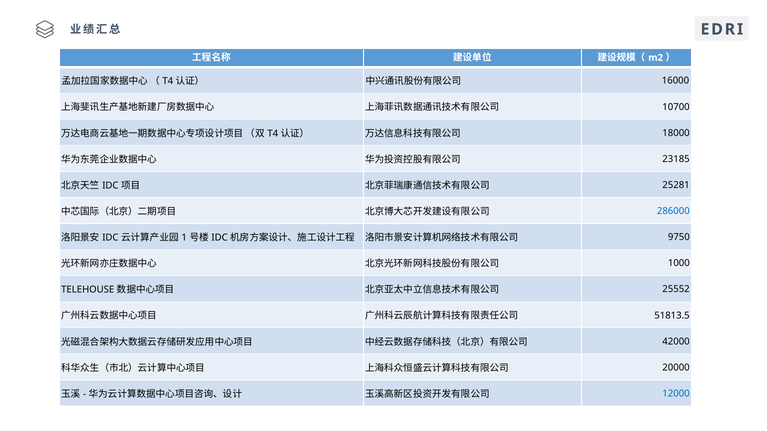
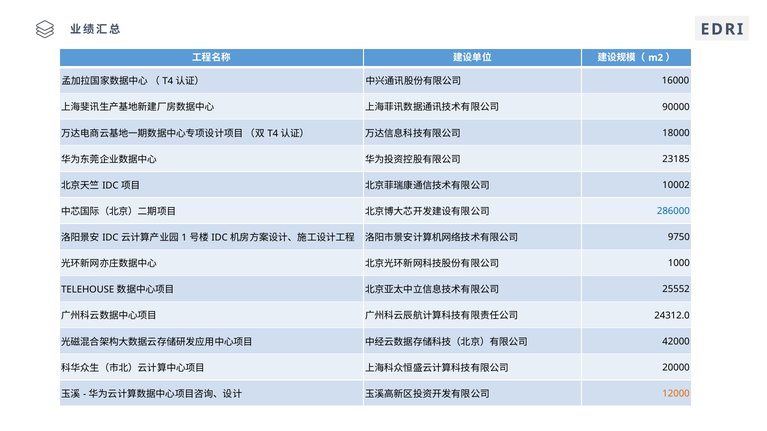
10700: 10700 -> 90000
25281: 25281 -> 10002
51813.5: 51813.5 -> 24312.0
12000 colour: blue -> orange
